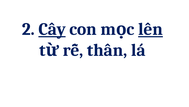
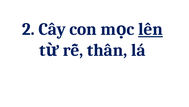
Cây underline: present -> none
